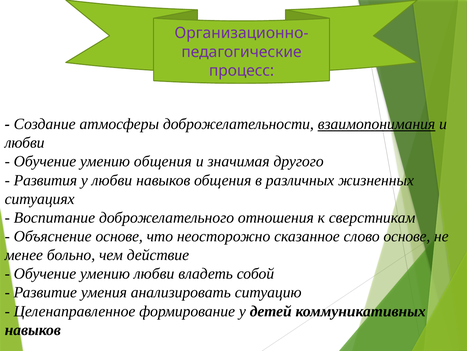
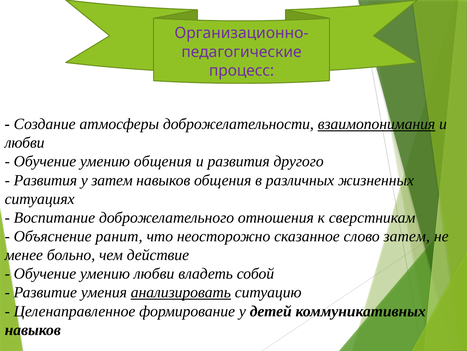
и значимая: значимая -> развития
у любви: любви -> затем
Объяснение основе: основе -> ранит
слово основе: основе -> затем
анализировать underline: none -> present
